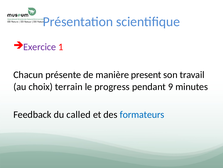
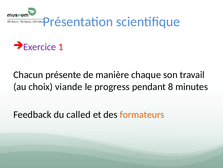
present: present -> chaque
terrain: terrain -> viande
9: 9 -> 8
formateurs colour: blue -> orange
